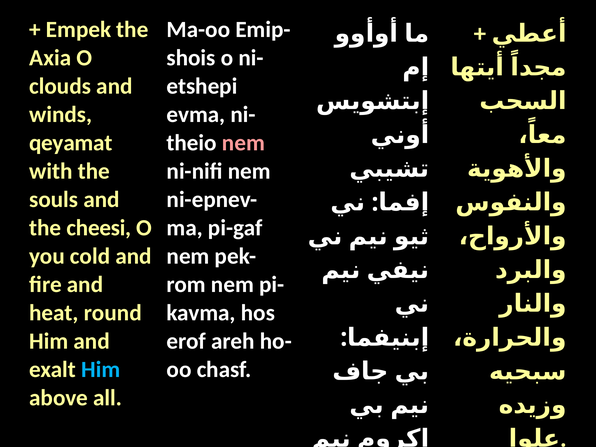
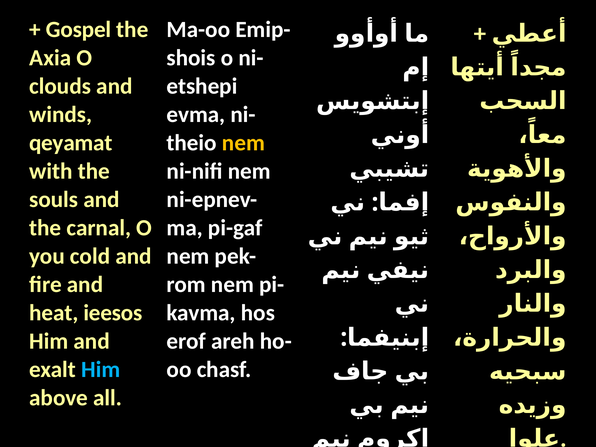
Empek: Empek -> Gospel
nem at (243, 143) colour: pink -> yellow
cheesi: cheesi -> carnal
round: round -> ieesos
